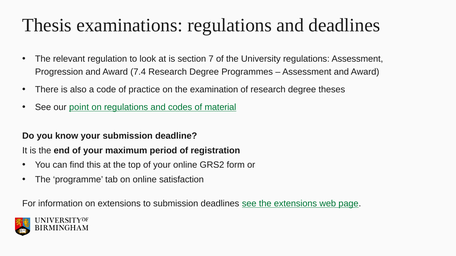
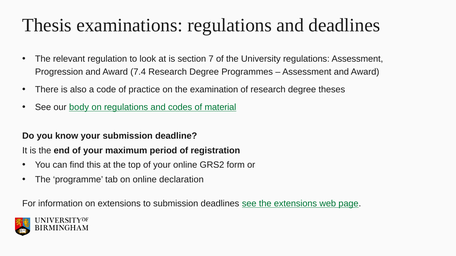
point: point -> body
satisfaction: satisfaction -> declaration
